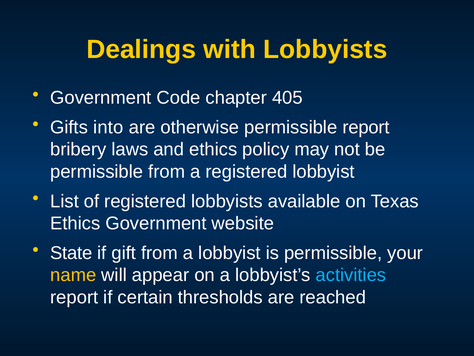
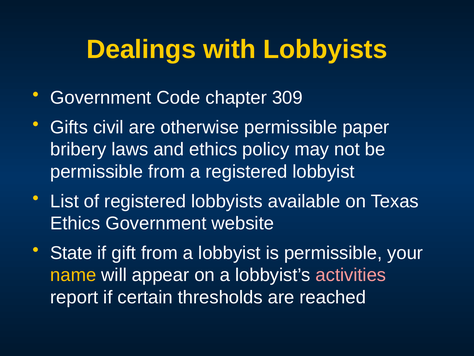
405: 405 -> 309
into: into -> civil
permissible report: report -> paper
activities colour: light blue -> pink
